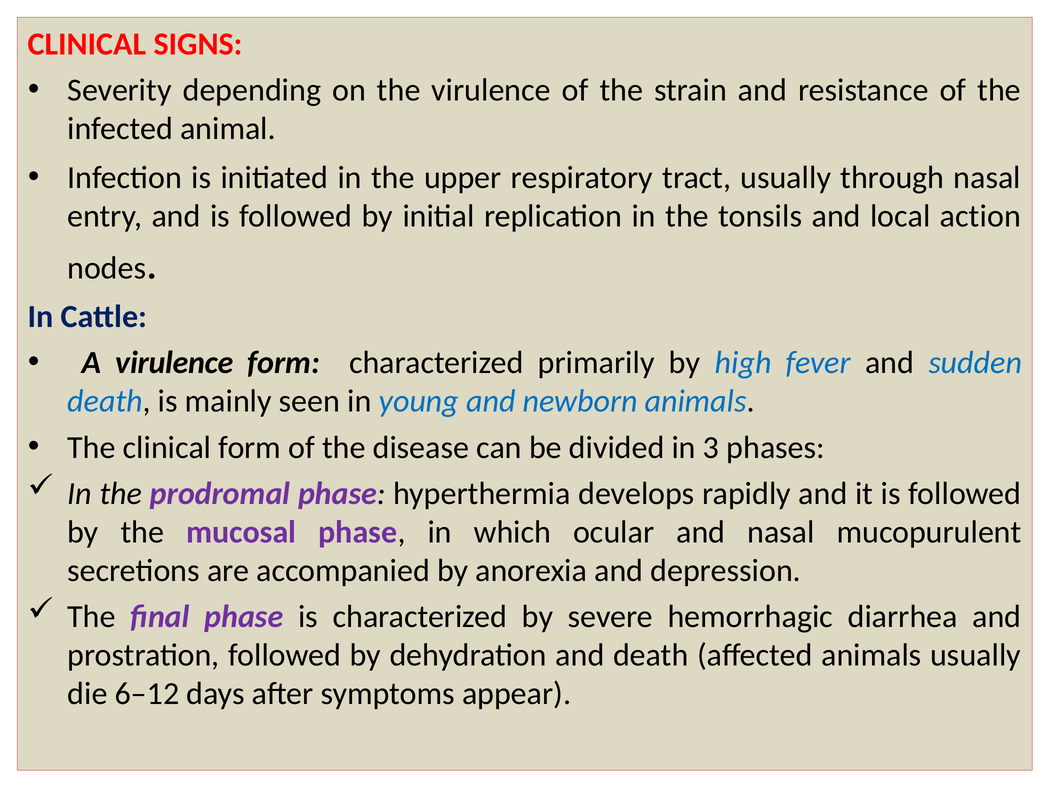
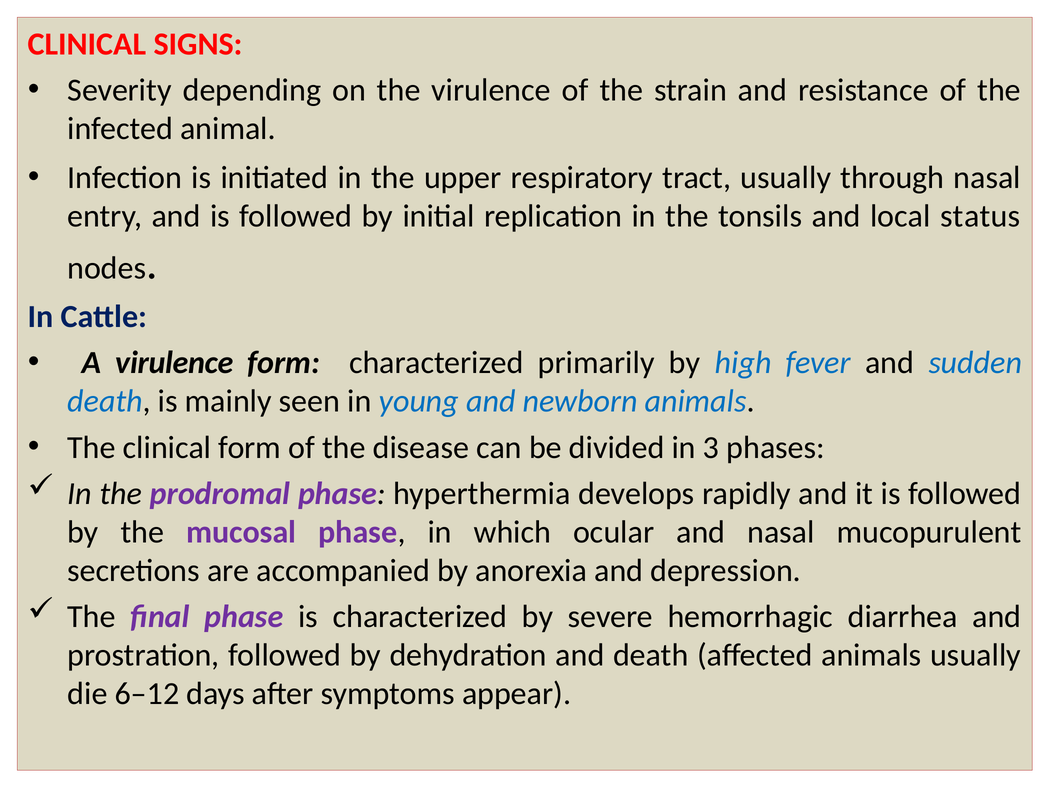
action: action -> status
